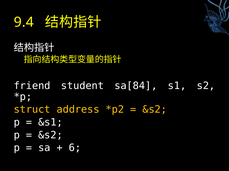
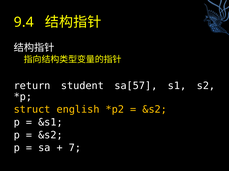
friend: friend -> return
sa[84: sa[84 -> sa[57
address: address -> english
6: 6 -> 7
